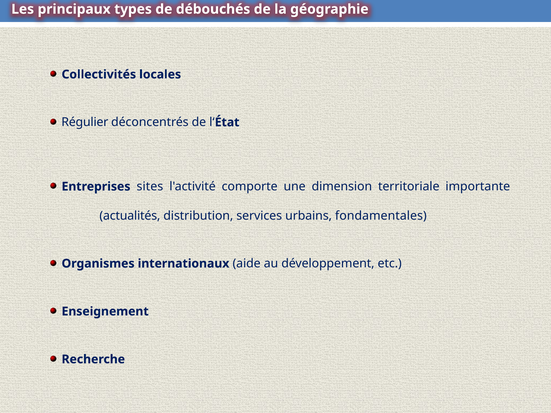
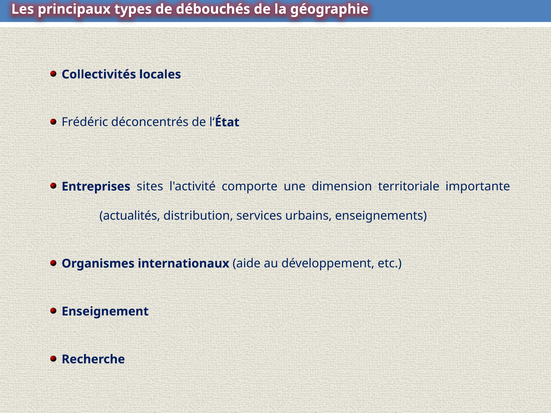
Régulier: Régulier -> Frédéric
fondamentales: fondamentales -> enseignements
